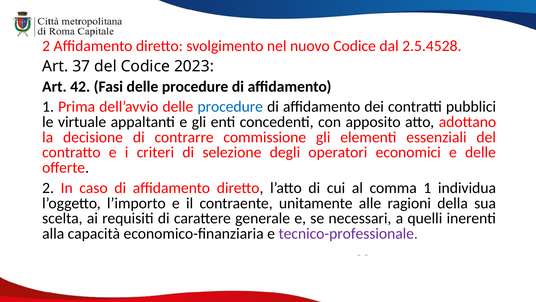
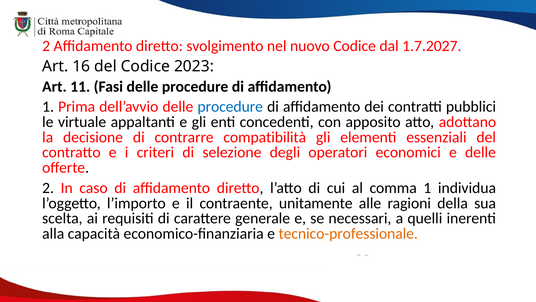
2.5.4528: 2.5.4528 -> 1.7.2027
37: 37 -> 16
42: 42 -> 11
commissione: commissione -> compatibilità
tecnico-professionale colour: purple -> orange
